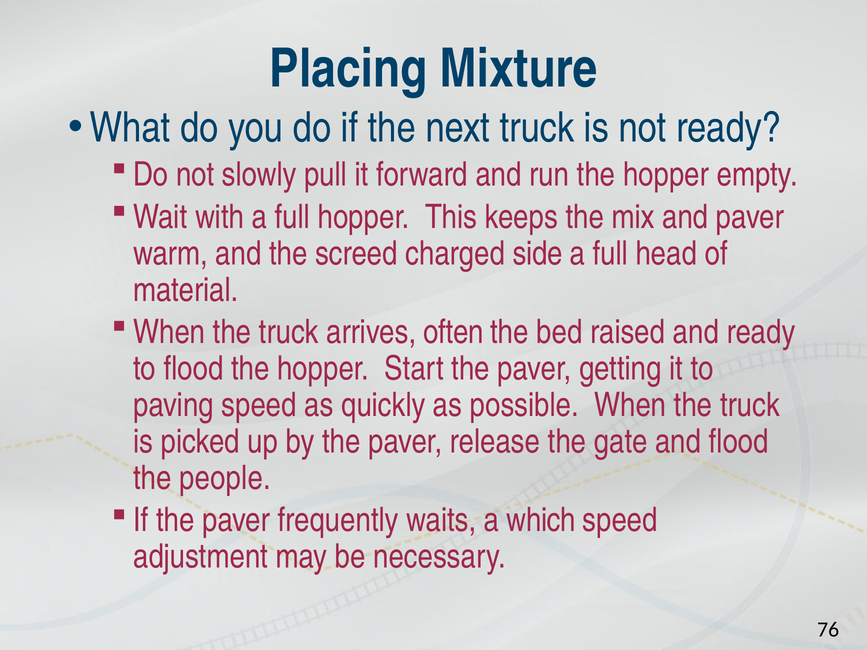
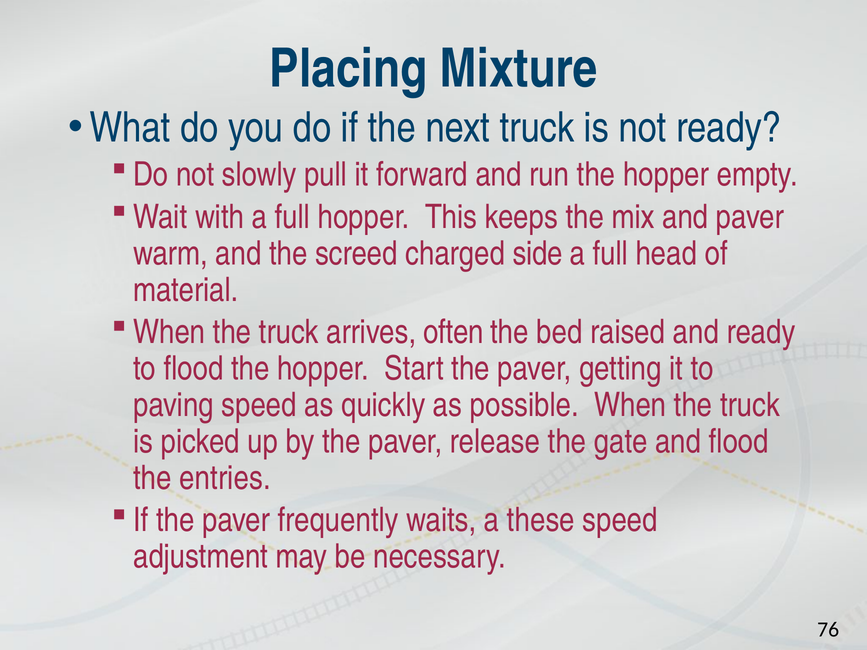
people: people -> entries
which: which -> these
